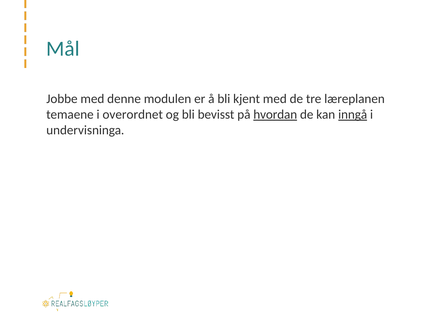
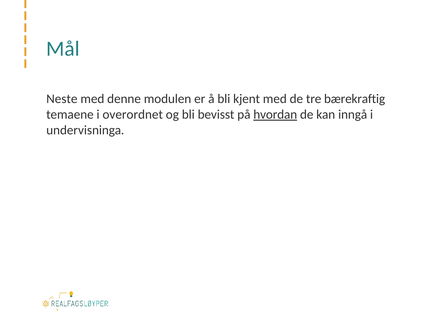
Jobbe: Jobbe -> Neste
læreplanen: læreplanen -> bærekraftig
inngå underline: present -> none
